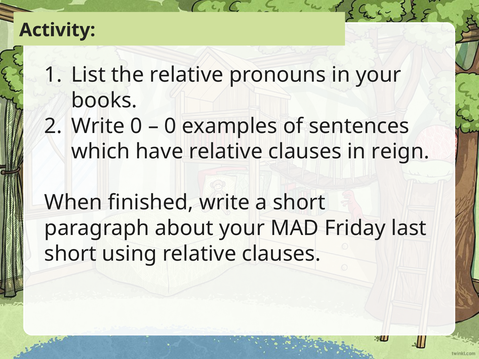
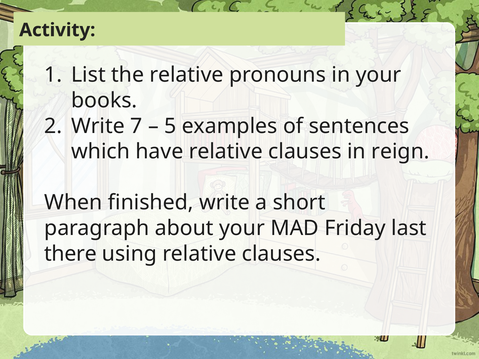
Write 0: 0 -> 7
0 at (170, 126): 0 -> 5
short at (70, 254): short -> there
